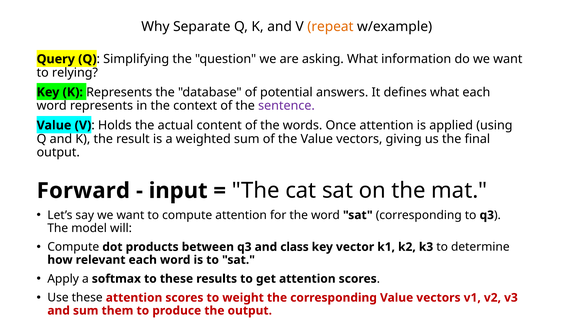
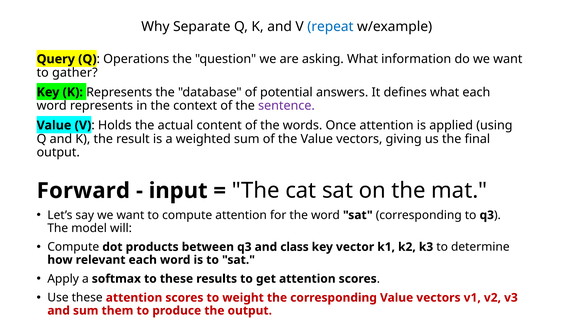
repeat colour: orange -> blue
Simplifying: Simplifying -> Operations
relying: relying -> gather
